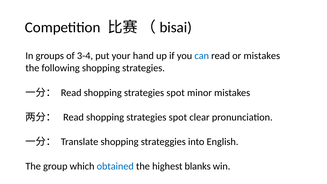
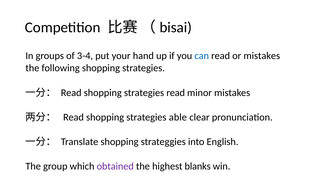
spot at (176, 93): spot -> read
spot at (178, 117): spot -> able
obtained colour: blue -> purple
